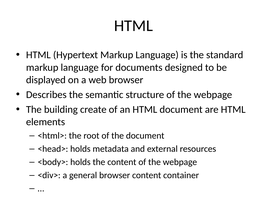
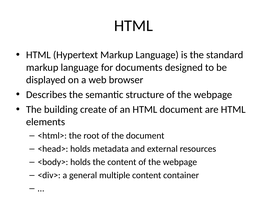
general browser: browser -> multiple
